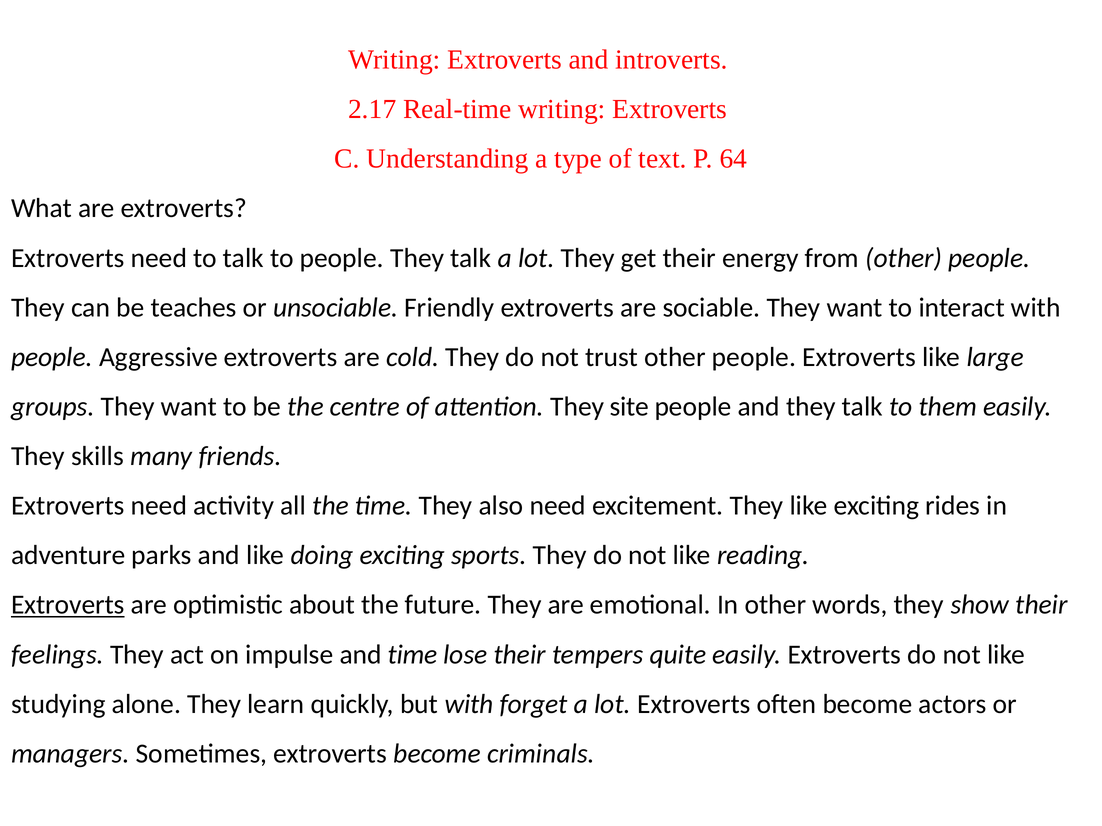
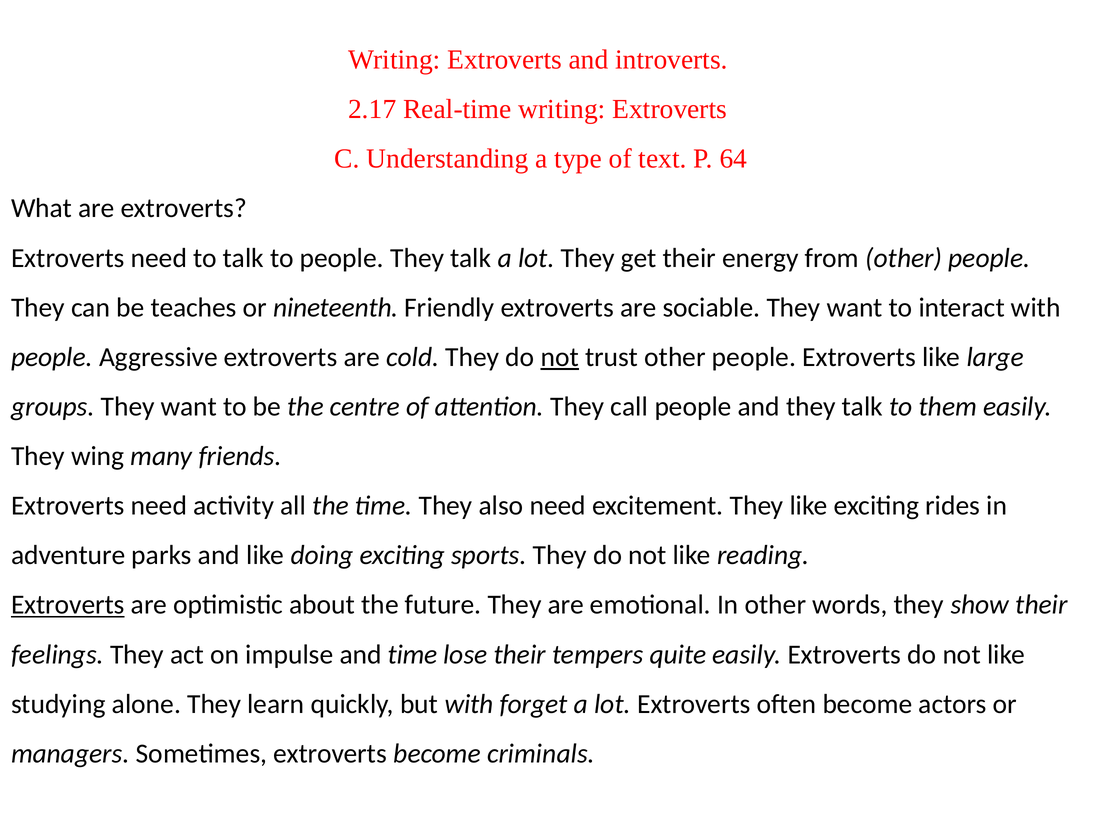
unsociable: unsociable -> nineteenth
not at (560, 357) underline: none -> present
site: site -> call
skills: skills -> wing
